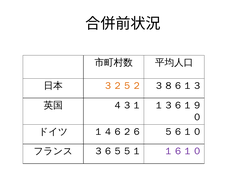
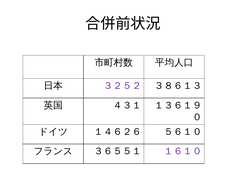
３２５２ colour: orange -> purple
